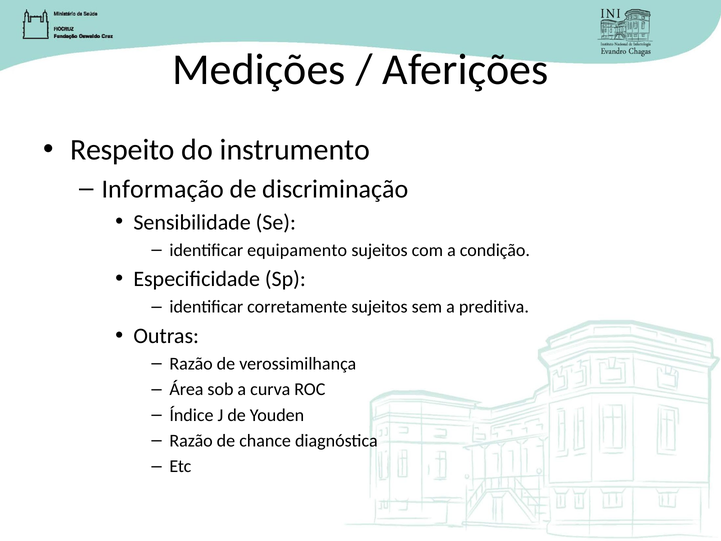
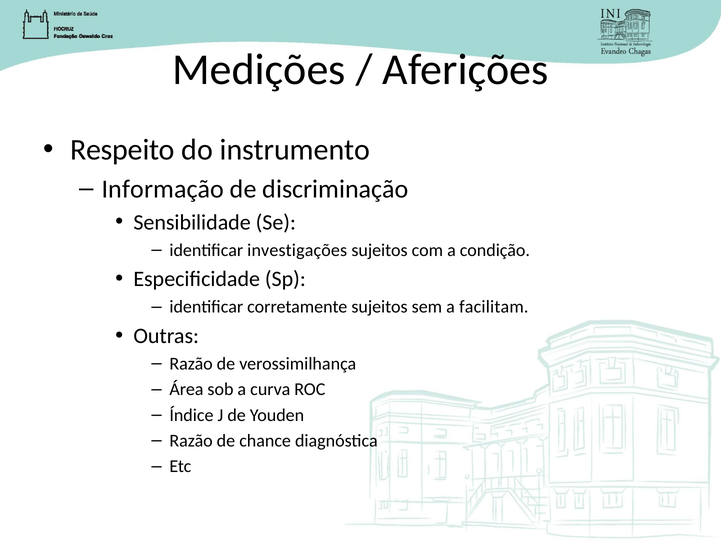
equipamento: equipamento -> investigações
preditiva: preditiva -> facilitam
